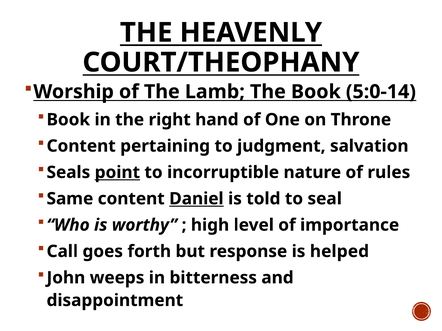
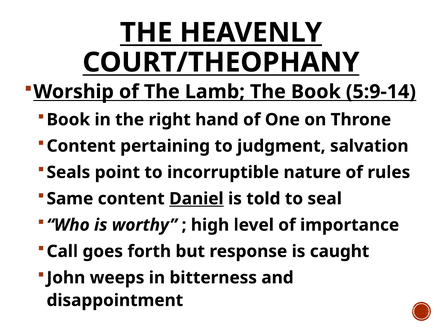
5:0-14: 5:0-14 -> 5:9-14
point underline: present -> none
helped: helped -> caught
